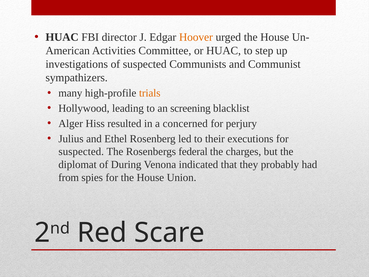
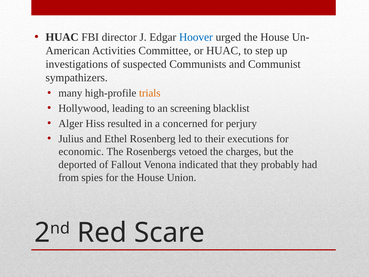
Hoover colour: orange -> blue
suspected at (81, 151): suspected -> economic
federal: federal -> vetoed
diplomat: diplomat -> deported
During: During -> Fallout
